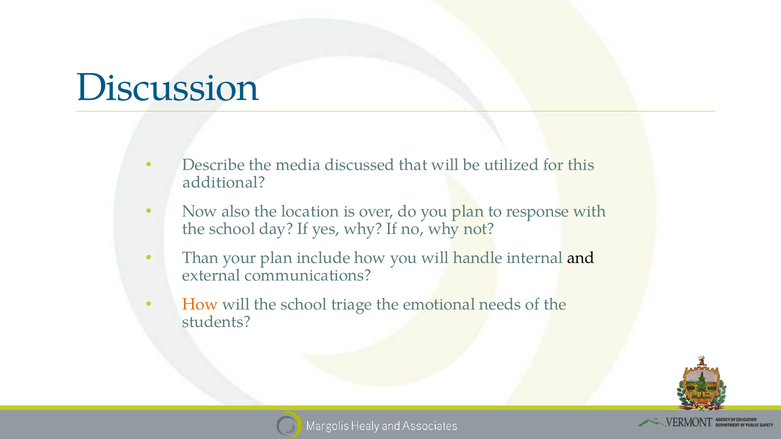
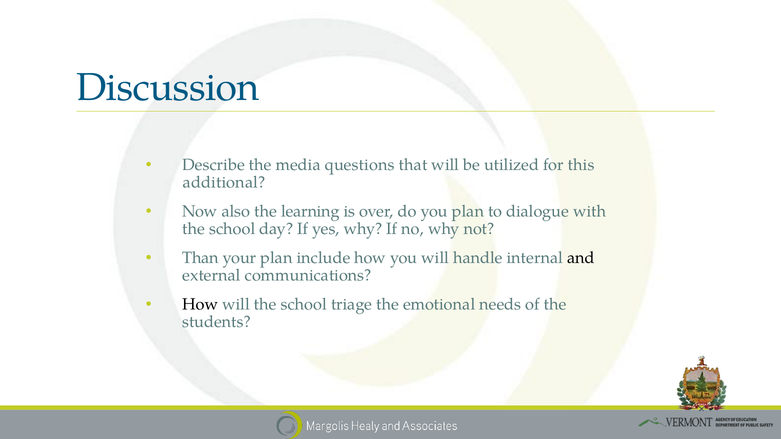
discussed: discussed -> questions
location: location -> learning
response: response -> dialogue
How at (200, 305) colour: orange -> black
